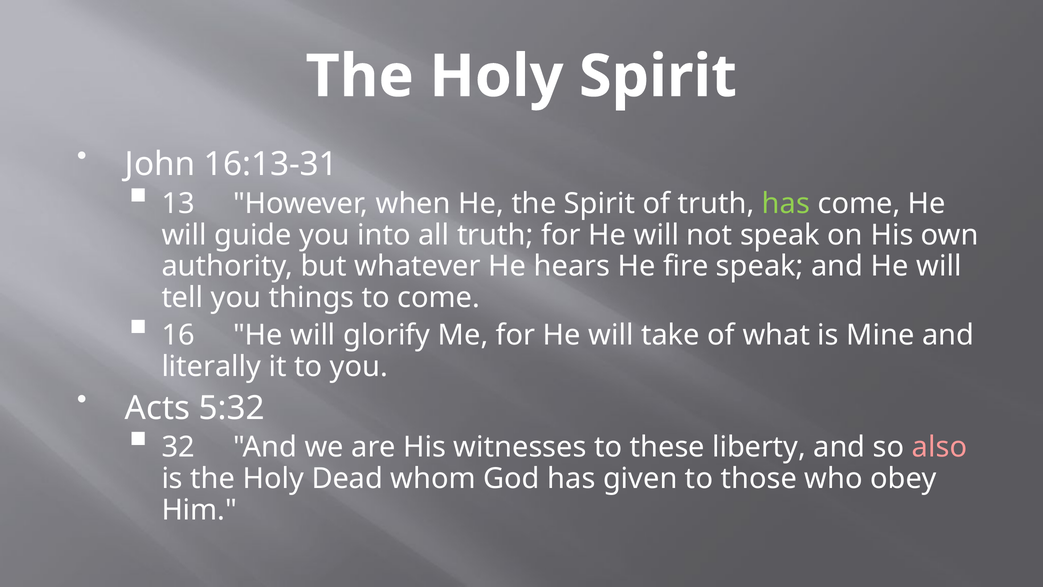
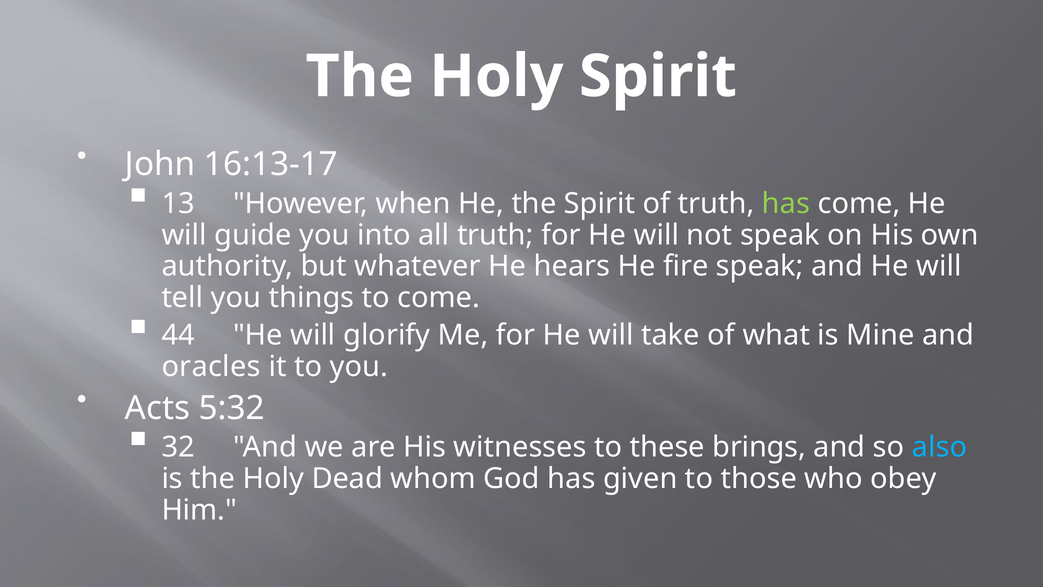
16:13-31: 16:13-31 -> 16:13-17
16: 16 -> 44
literally: literally -> oracles
liberty: liberty -> brings
also colour: pink -> light blue
